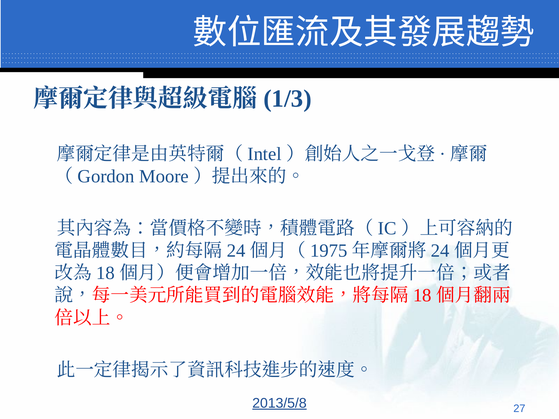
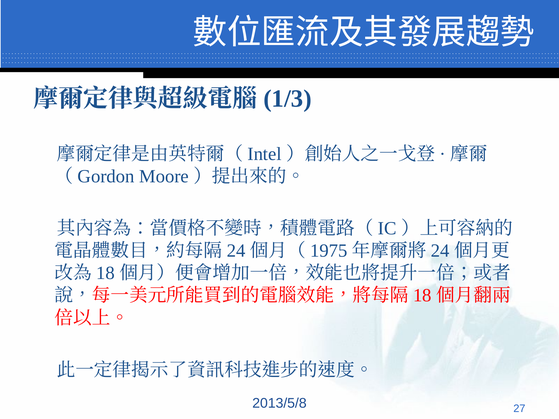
2013/5/8 underline: present -> none
